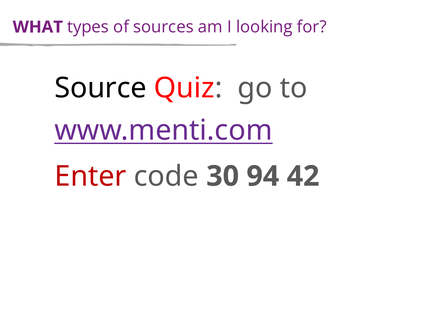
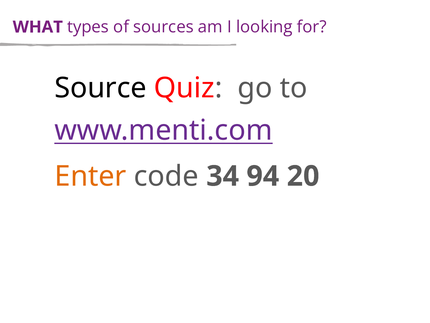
Enter colour: red -> orange
30: 30 -> 34
42: 42 -> 20
